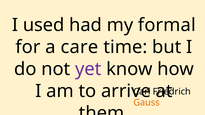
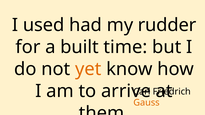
formal: formal -> rudder
care: care -> built
yet colour: purple -> orange
